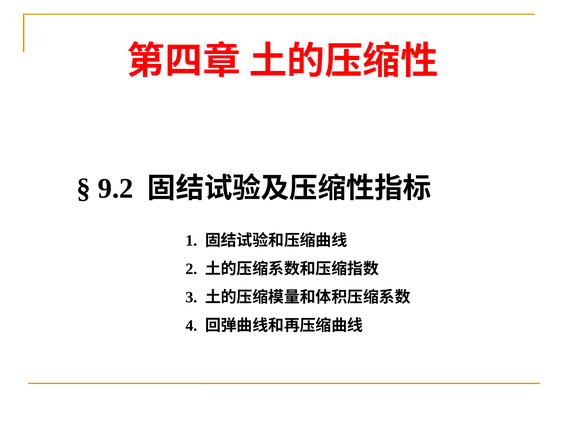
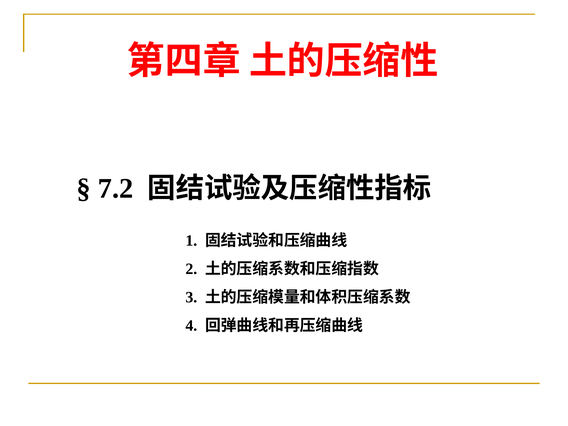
9.2: 9.2 -> 7.2
